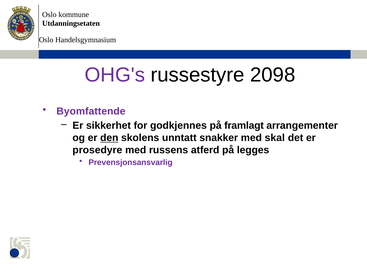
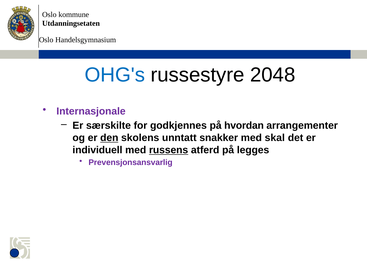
OHG's colour: purple -> blue
2098: 2098 -> 2048
Byomfattende: Byomfattende -> Internasjonale
sikkerhet: sikkerhet -> særskilte
framlagt: framlagt -> hvordan
prosedyre: prosedyre -> individuell
russens underline: none -> present
